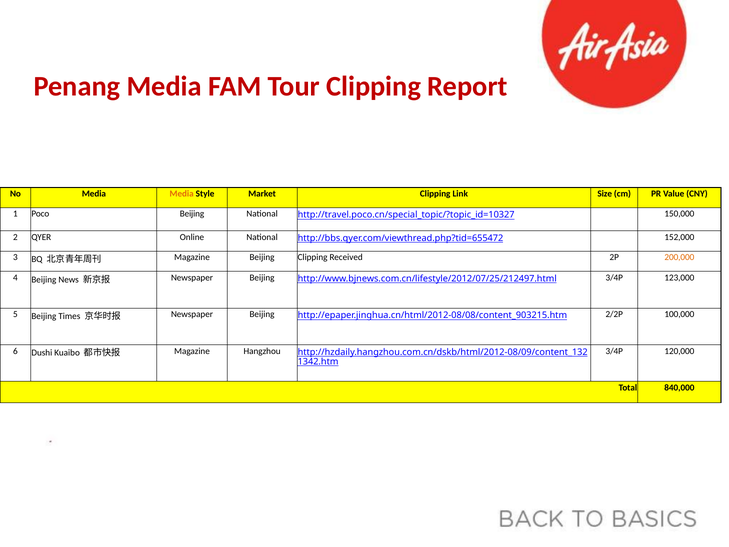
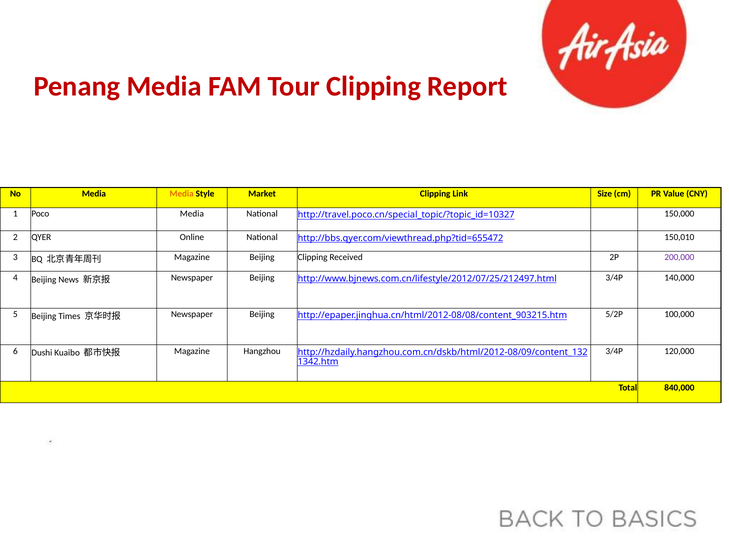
Poco Beijing: Beijing -> Media
152,000: 152,000 -> 150,010
200,000 colour: orange -> purple
123,000: 123,000 -> 140,000
2/2P: 2/2P -> 5/2P
